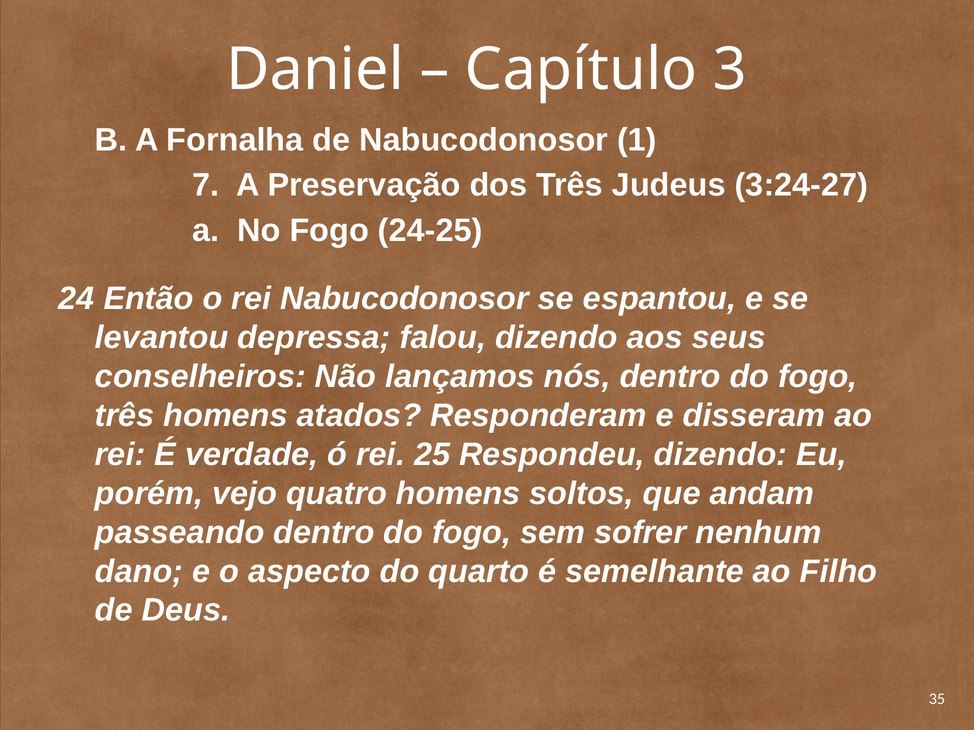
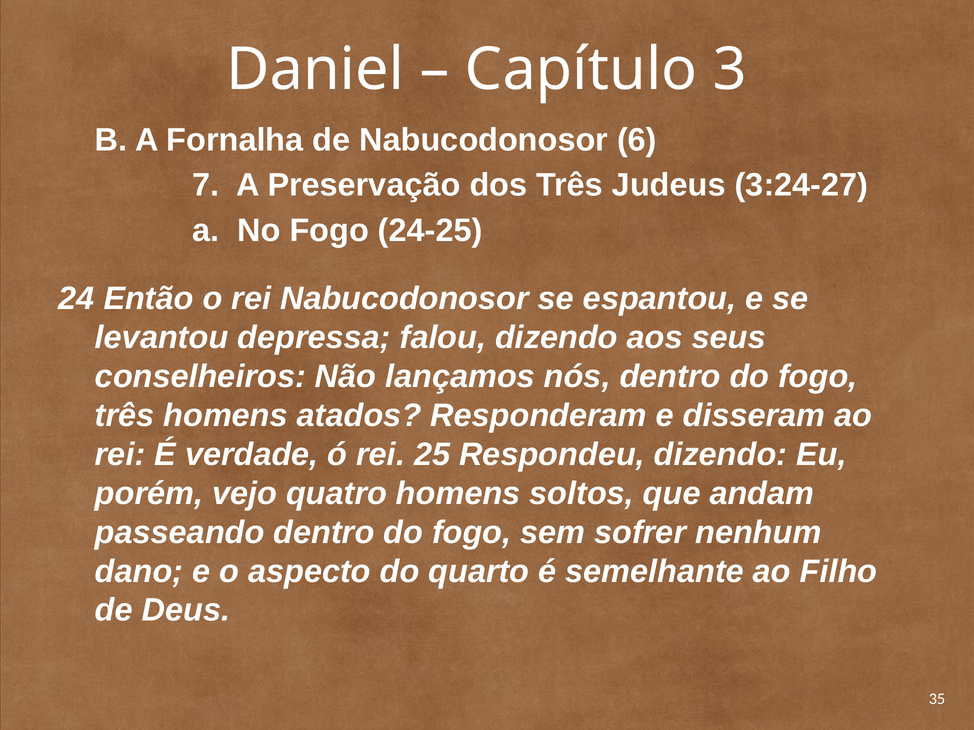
1: 1 -> 6
